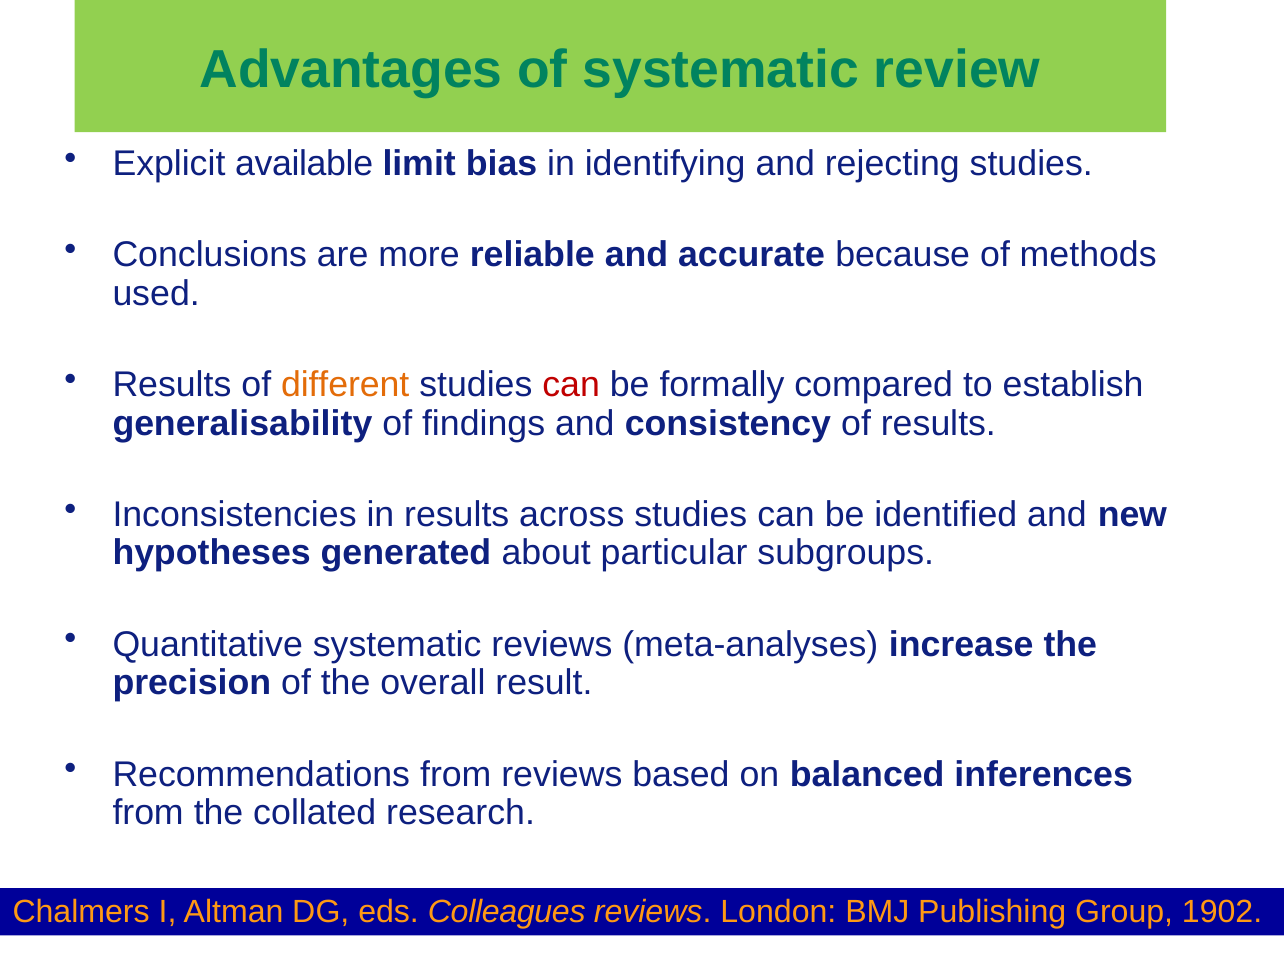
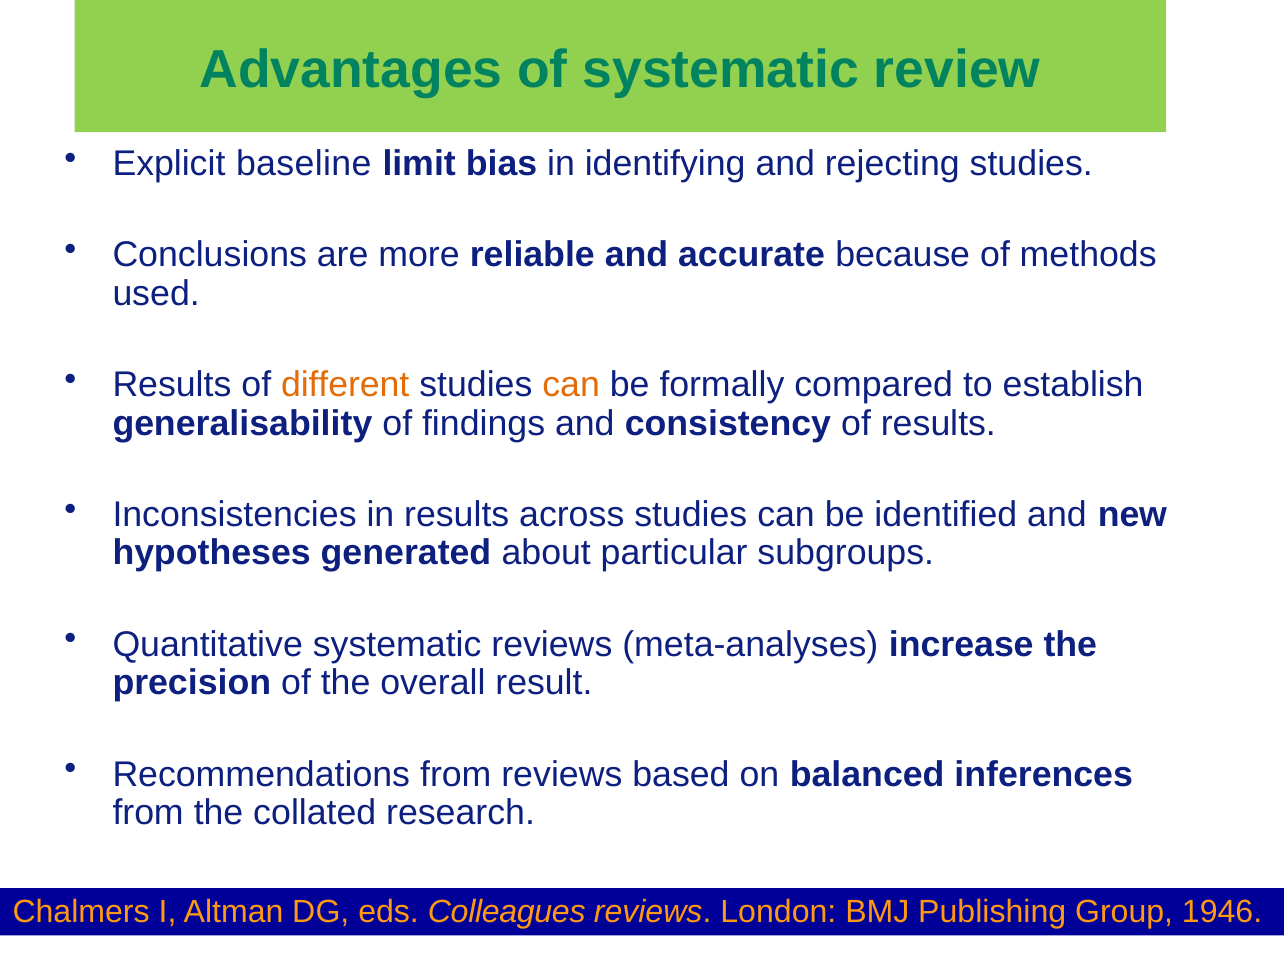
available: available -> baseline
can at (571, 385) colour: red -> orange
1902: 1902 -> 1946
